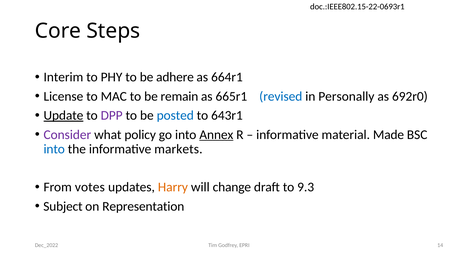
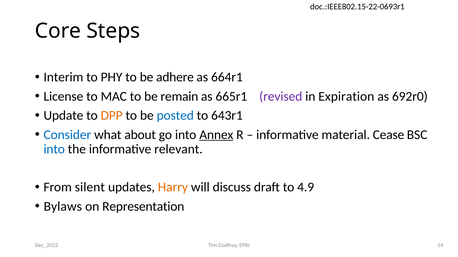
revised colour: blue -> purple
Personally: Personally -> Expiration
Update underline: present -> none
DPP colour: purple -> orange
Consider colour: purple -> blue
policy: policy -> about
Made: Made -> Cease
markets: markets -> relevant
votes: votes -> silent
change: change -> discuss
9.3: 9.3 -> 4.9
Subject: Subject -> Bylaws
